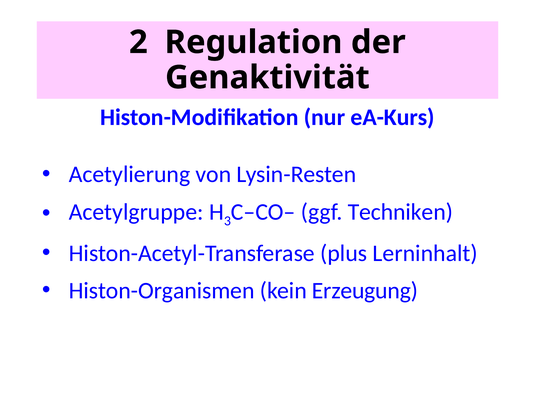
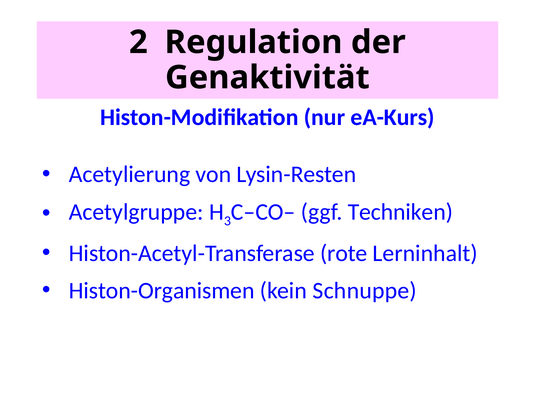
plus: plus -> rote
Erzeugung: Erzeugung -> Schnuppe
